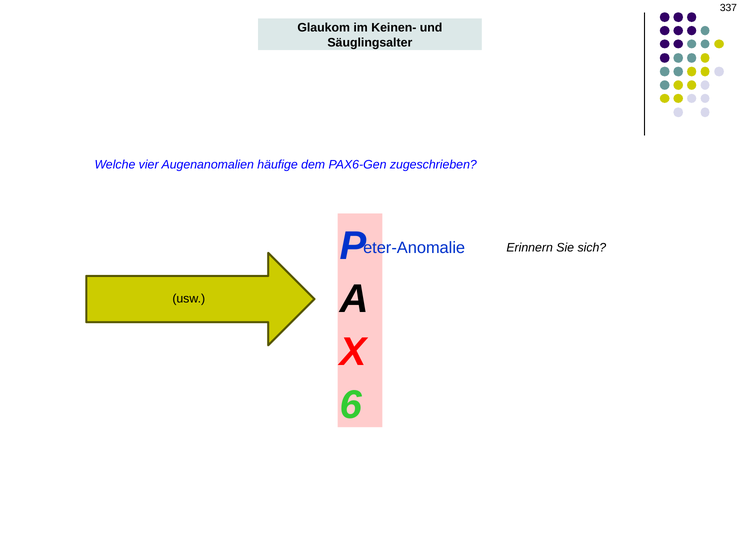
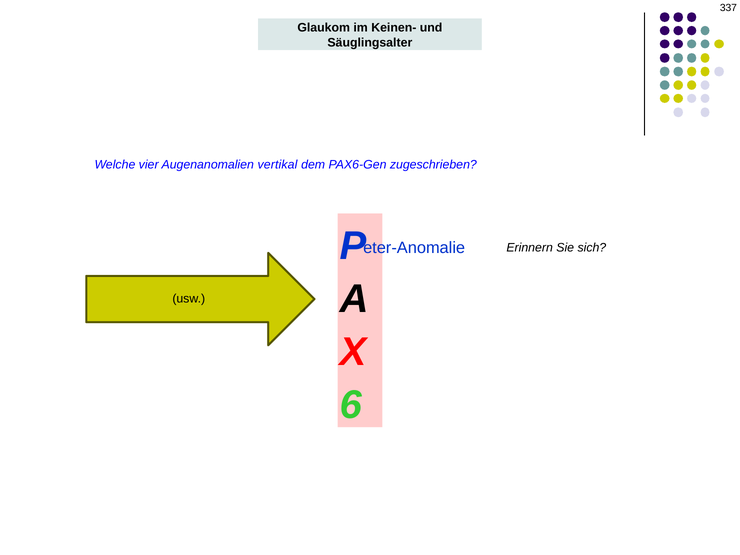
häufige: häufige -> vertikal
